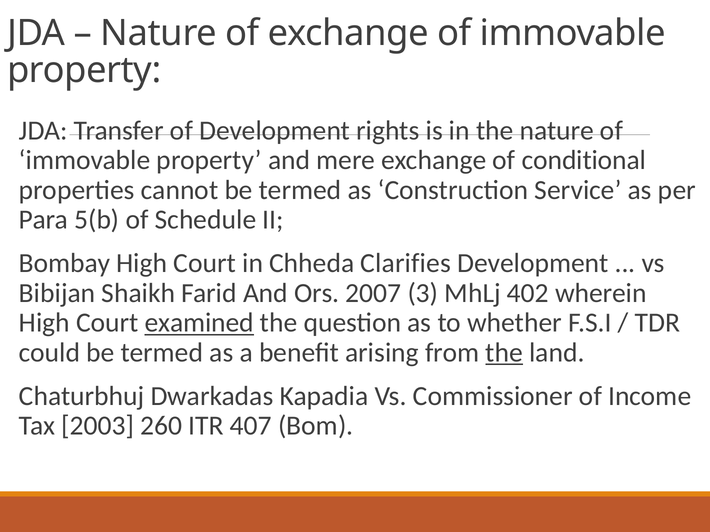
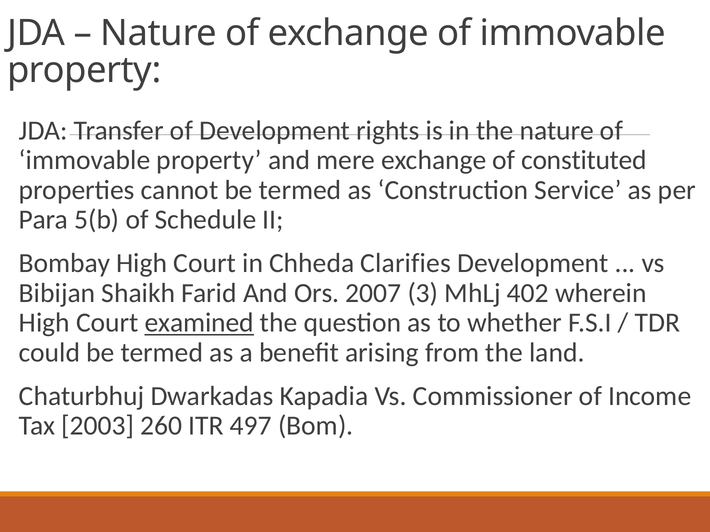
conditional: conditional -> constituted
the at (504, 353) underline: present -> none
407: 407 -> 497
